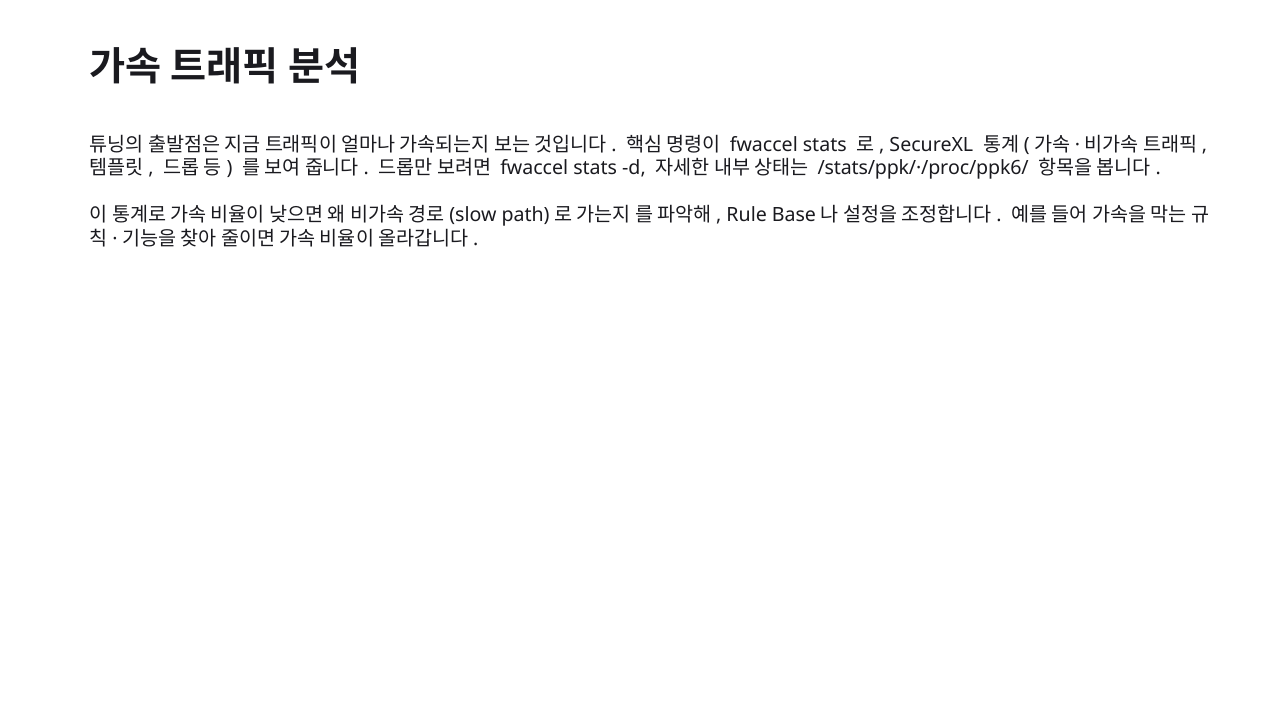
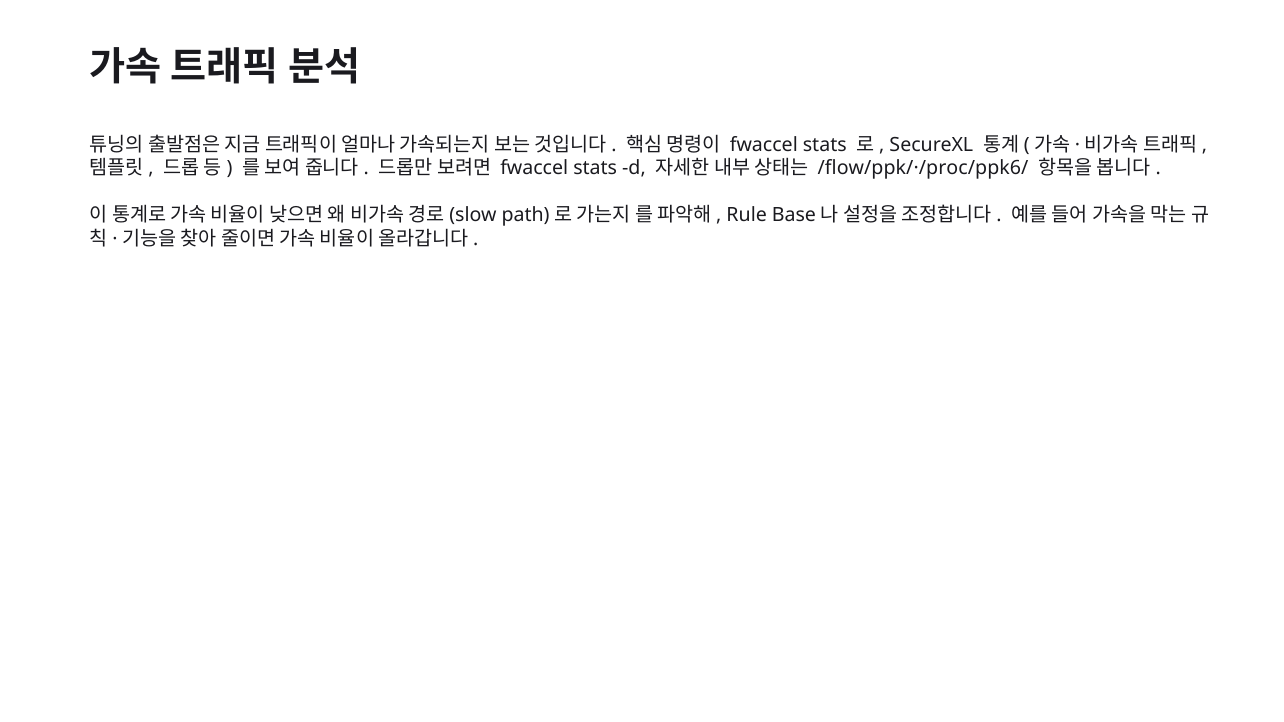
/stats/ppk/·/proc/ppk6/: /stats/ppk/·/proc/ppk6/ -> /flow/ppk/·/proc/ppk6/
